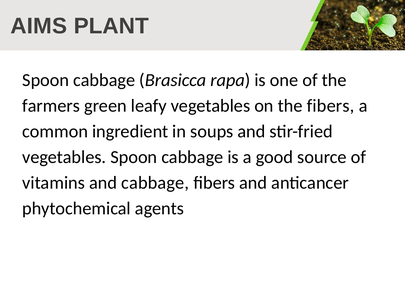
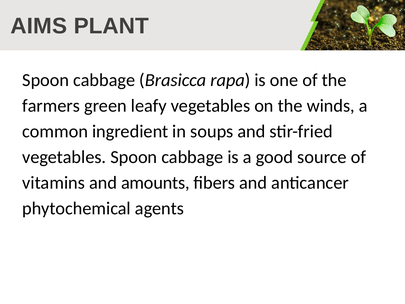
the fibers: fibers -> winds
and cabbage: cabbage -> amounts
